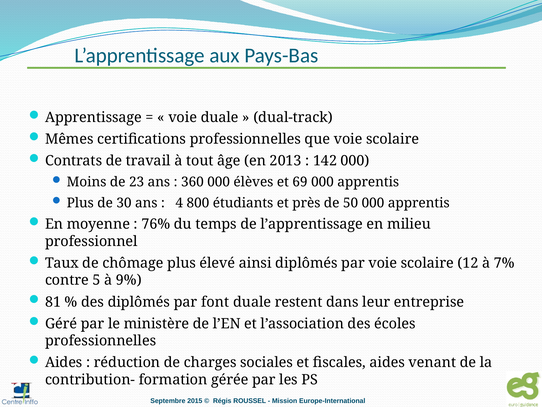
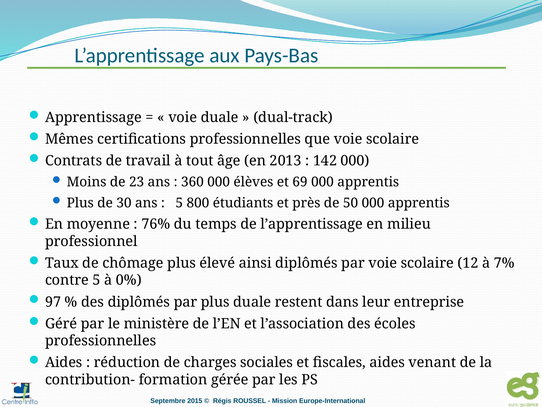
4 at (179, 203): 4 -> 5
9%: 9% -> 0%
81: 81 -> 97
par font: font -> plus
